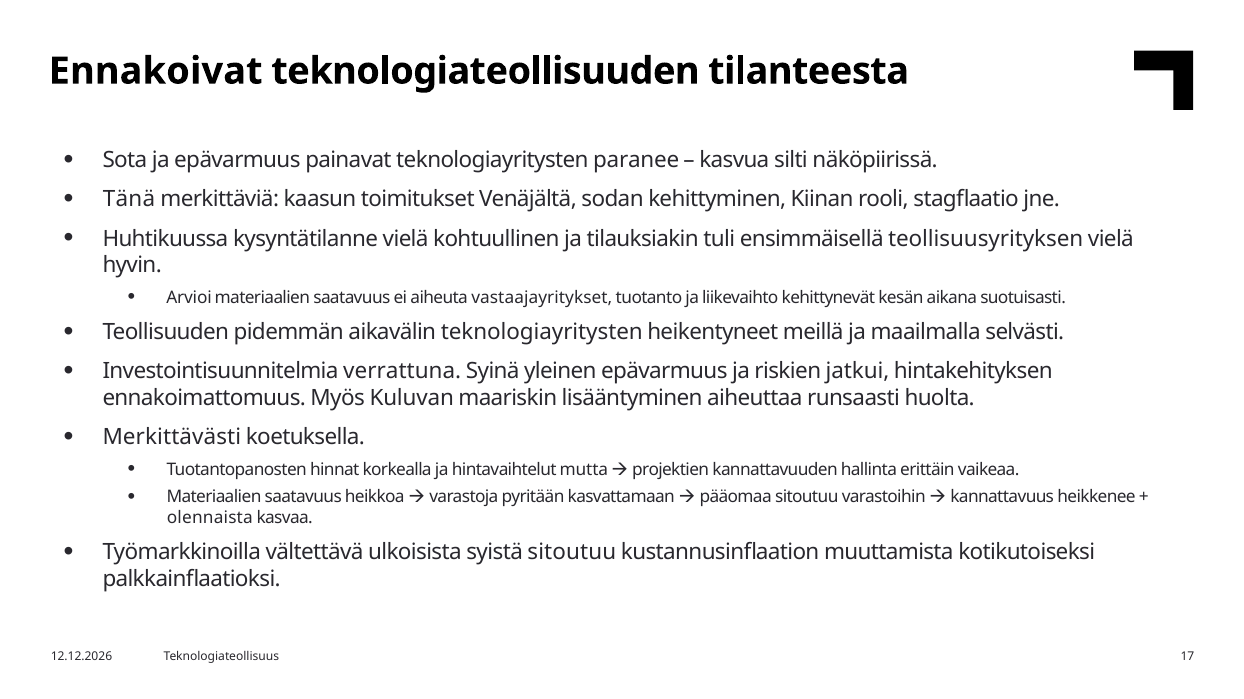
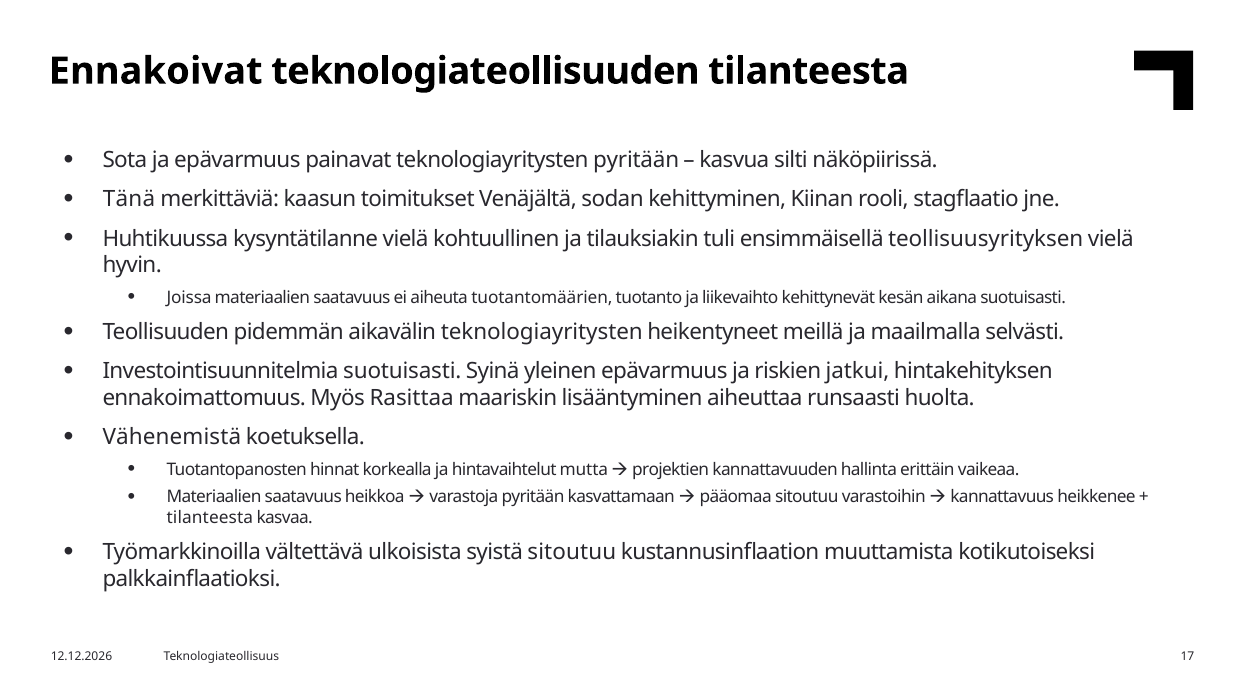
teknologiayritysten paranee: paranee -> pyritään
Arvioi: Arvioi -> Joissa
vastaajayritykset: vastaajayritykset -> tuotantomäärien
Investointisuunnitelmia verrattuna: verrattuna -> suotuisasti
Kuluvan: Kuluvan -> Rasittaa
Merkittävästi: Merkittävästi -> Vähenemistä
olennaista at (210, 518): olennaista -> tilanteesta
